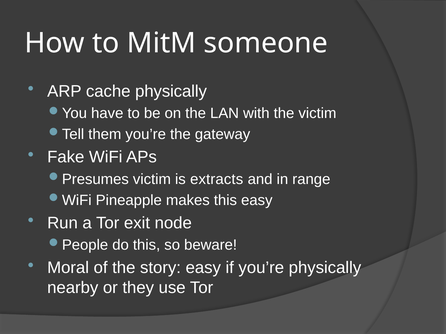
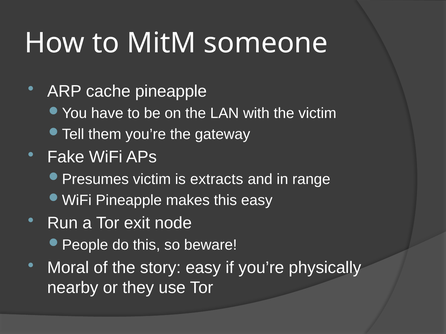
cache physically: physically -> pineapple
